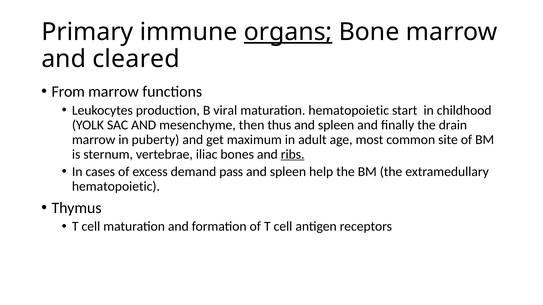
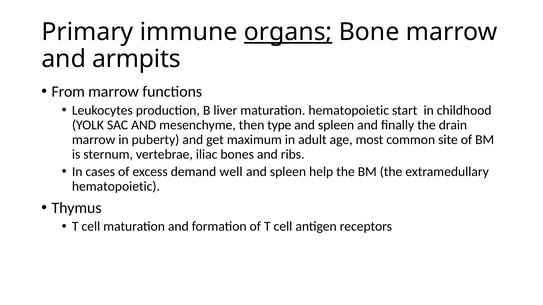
cleared: cleared -> armpits
viral: viral -> liver
thus: thus -> type
ribs underline: present -> none
pass: pass -> well
